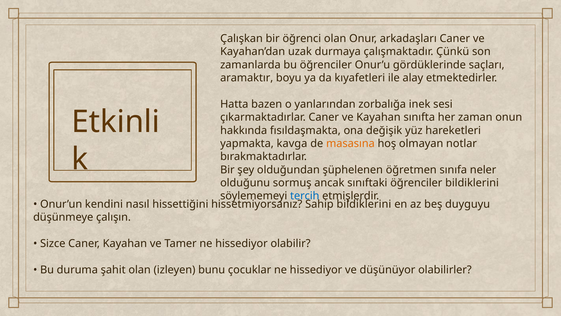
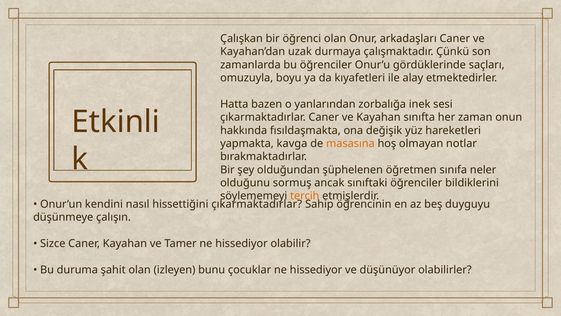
aramaktır: aramaktır -> omuzuyla
tercih colour: blue -> orange
hissettiğini hissetmiyorsanız: hissetmiyorsanız -> çıkarmaktadırlar
Sahip bildiklerini: bildiklerini -> öğrencinin
